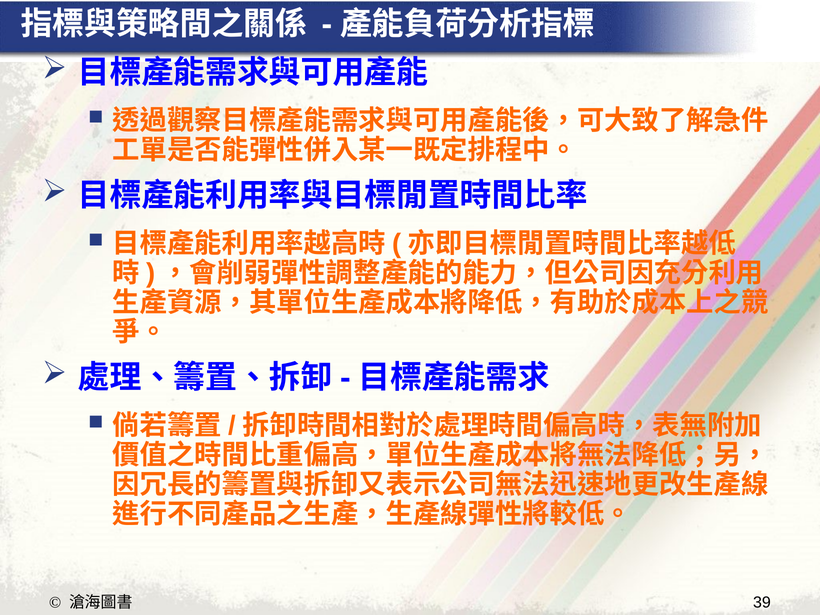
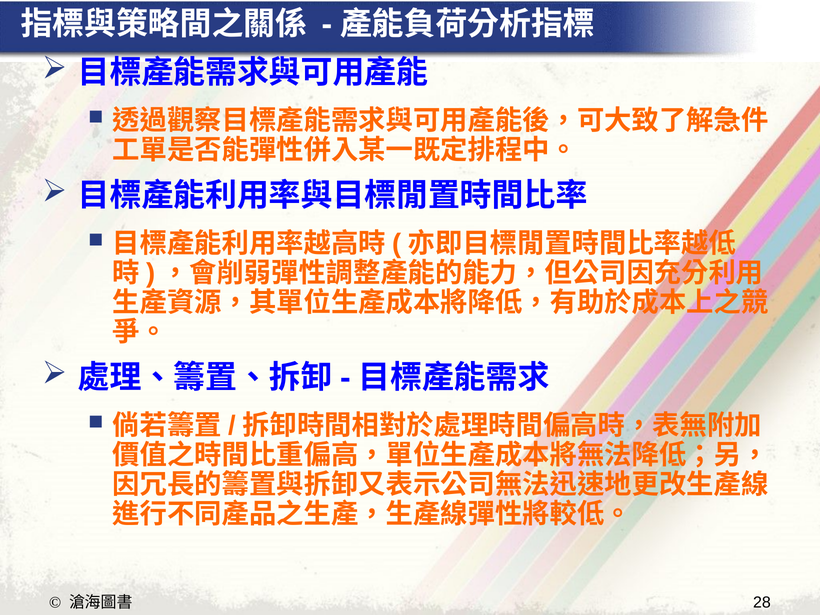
39: 39 -> 28
